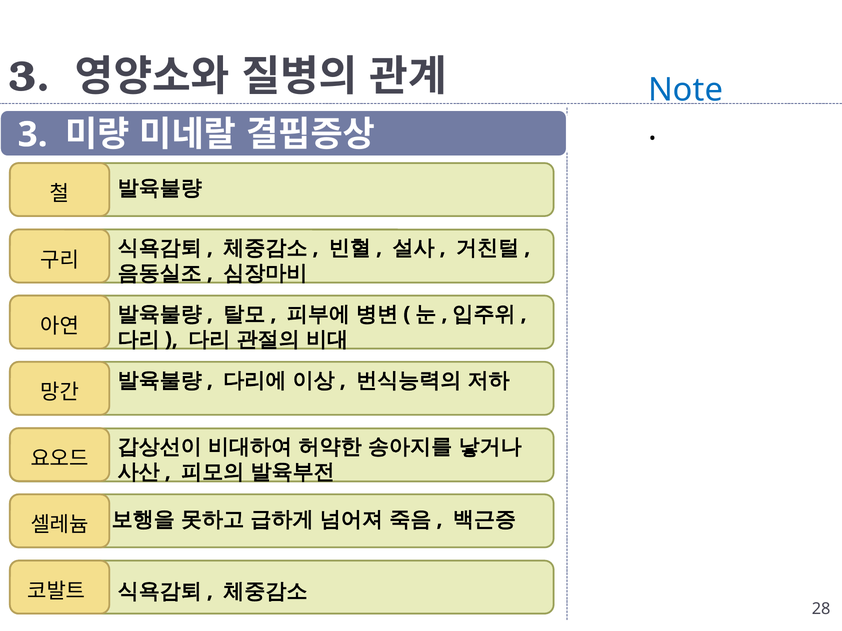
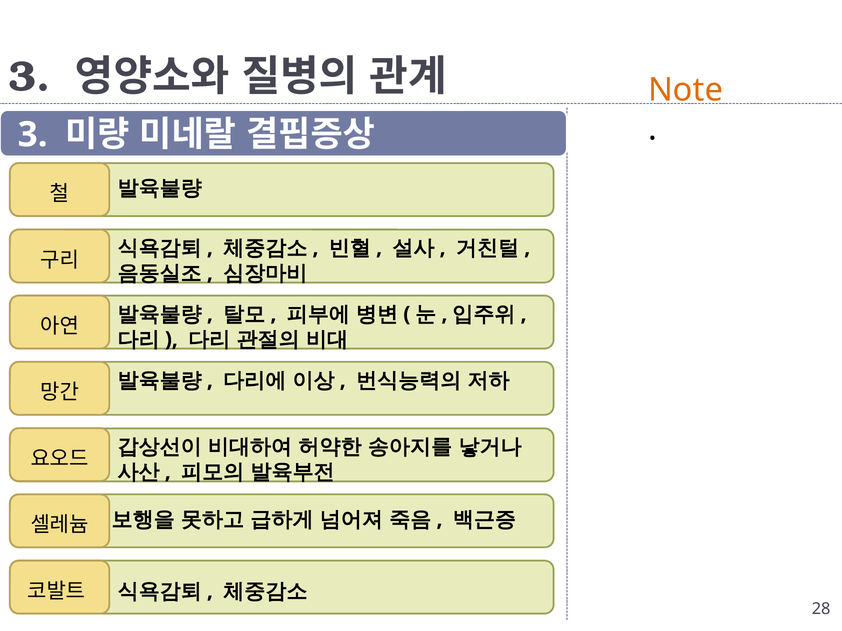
Note colour: blue -> orange
